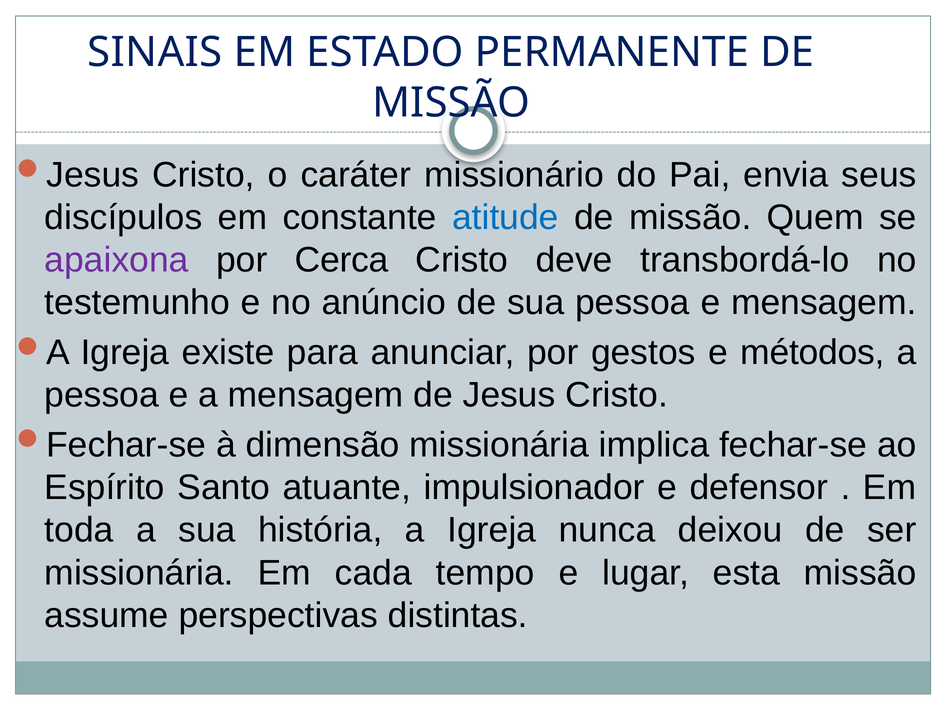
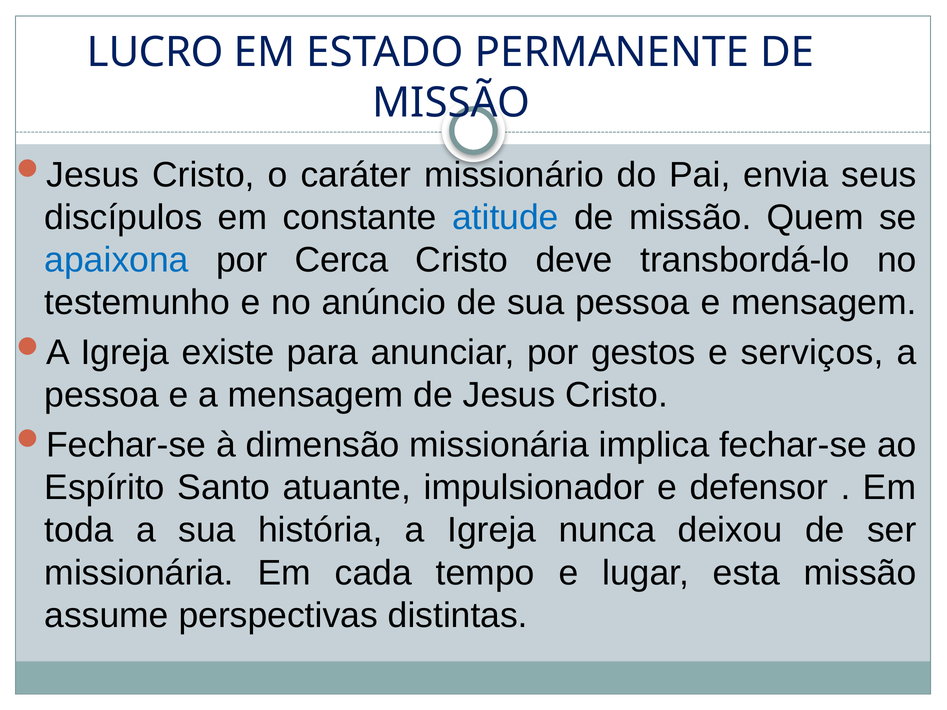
SINAIS: SINAIS -> LUCRO
apaixona colour: purple -> blue
métodos: métodos -> serviços
